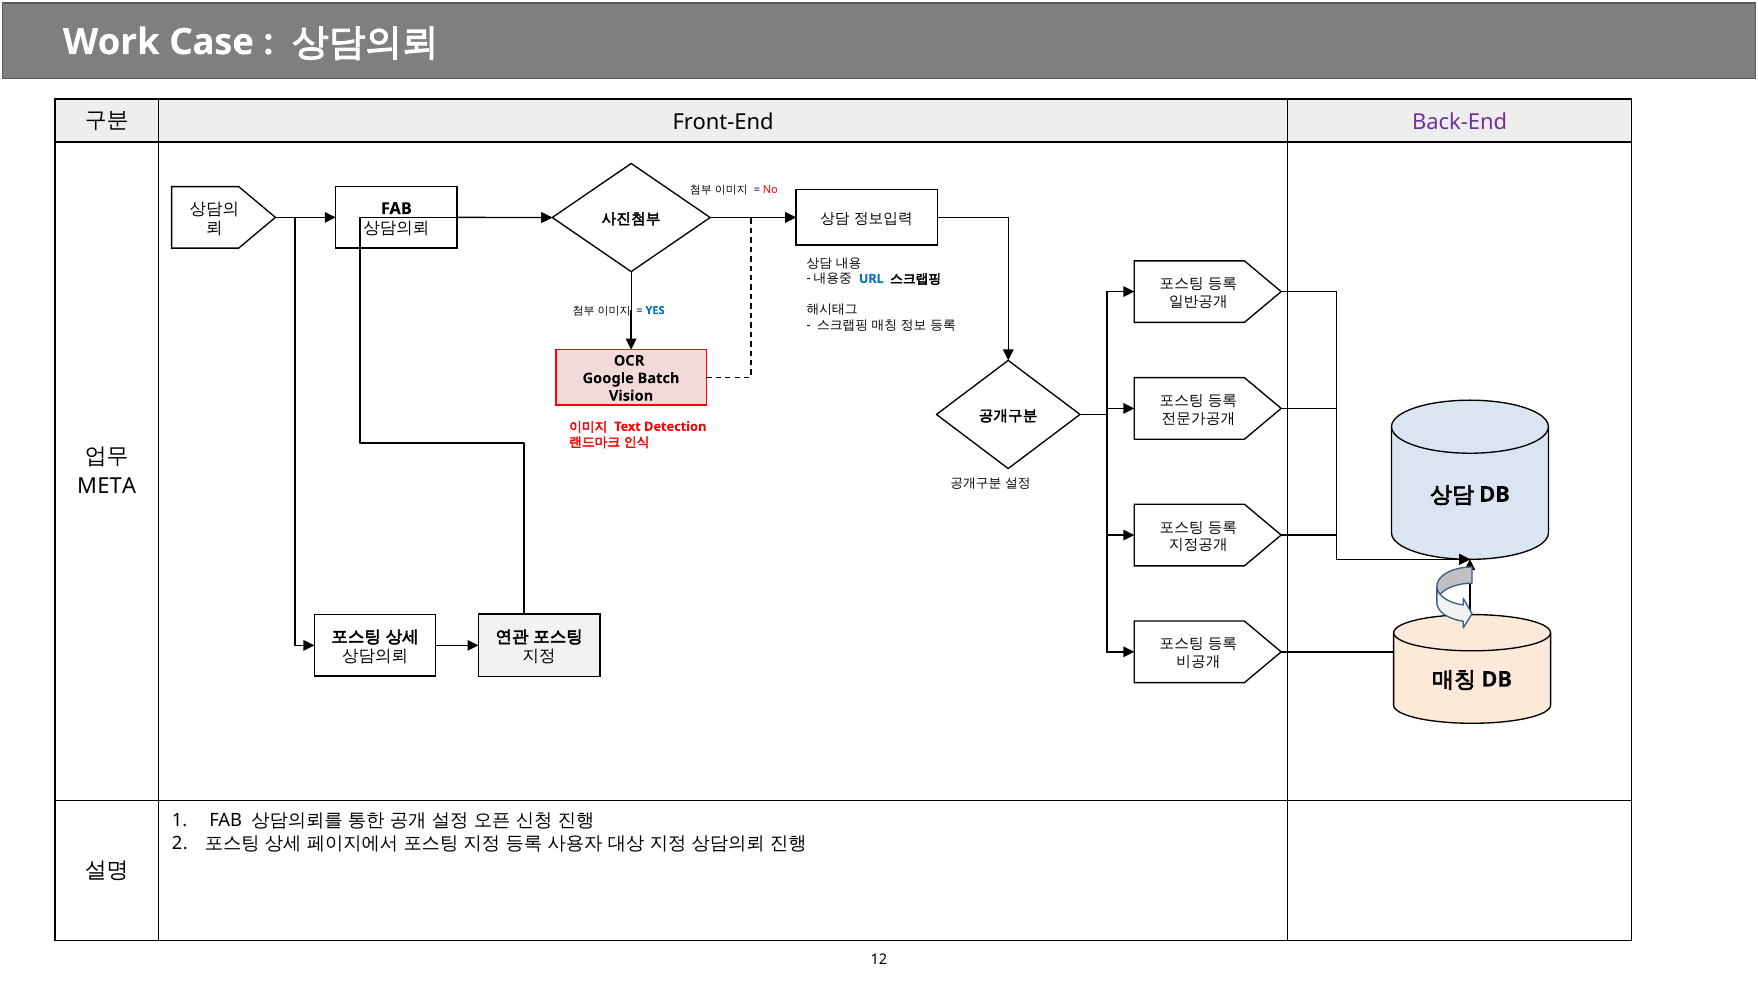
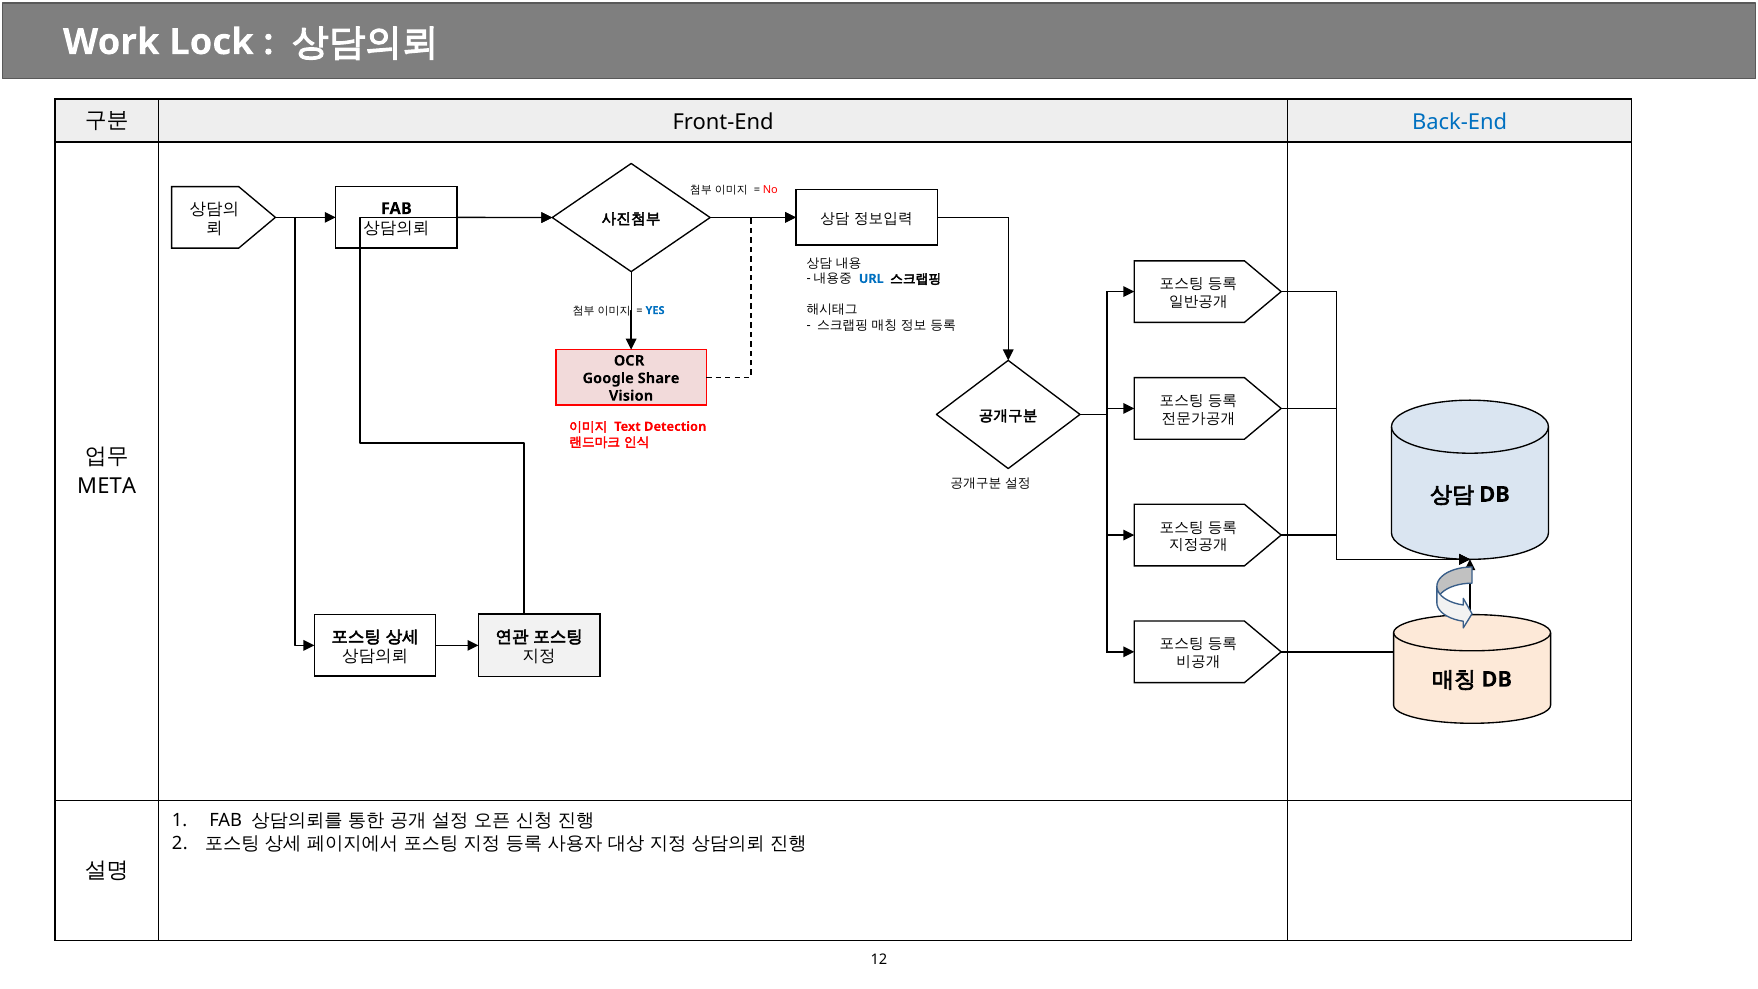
Case: Case -> Lock
Back-End colour: purple -> blue
Batch: Batch -> Share
